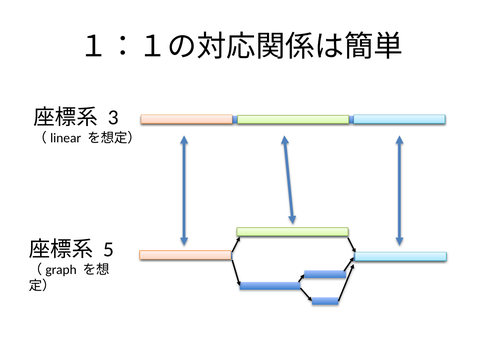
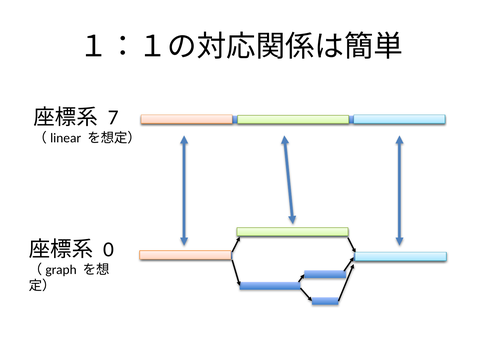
3: 3 -> 7
5: 5 -> 0
